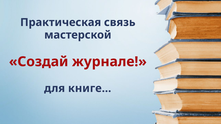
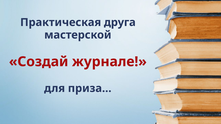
связь: связь -> друга
книге…: книге… -> приза…
